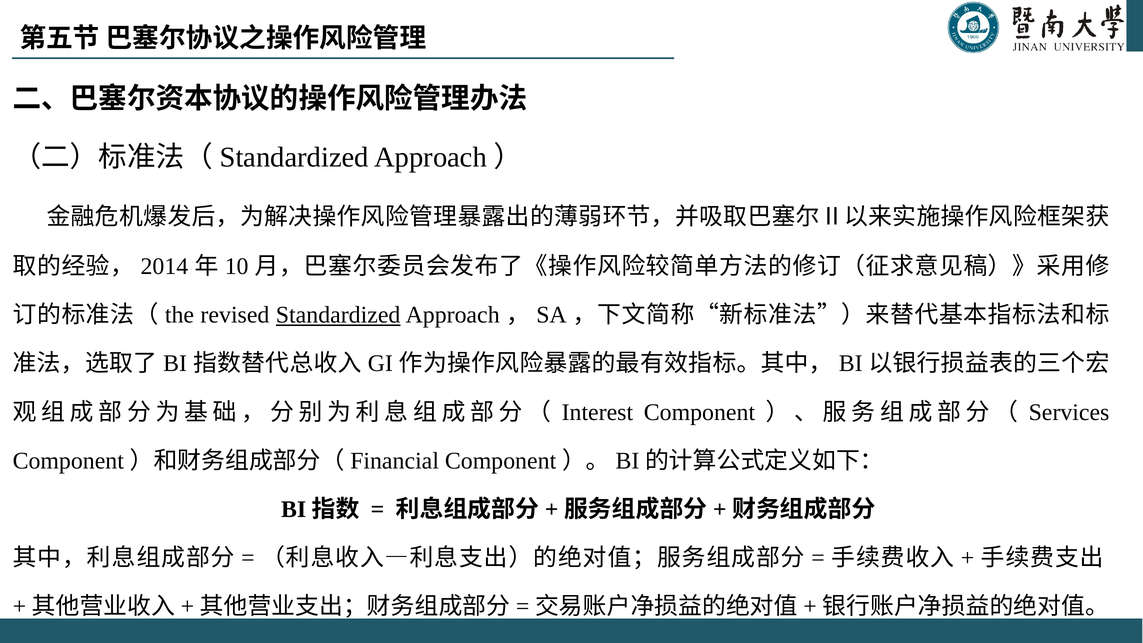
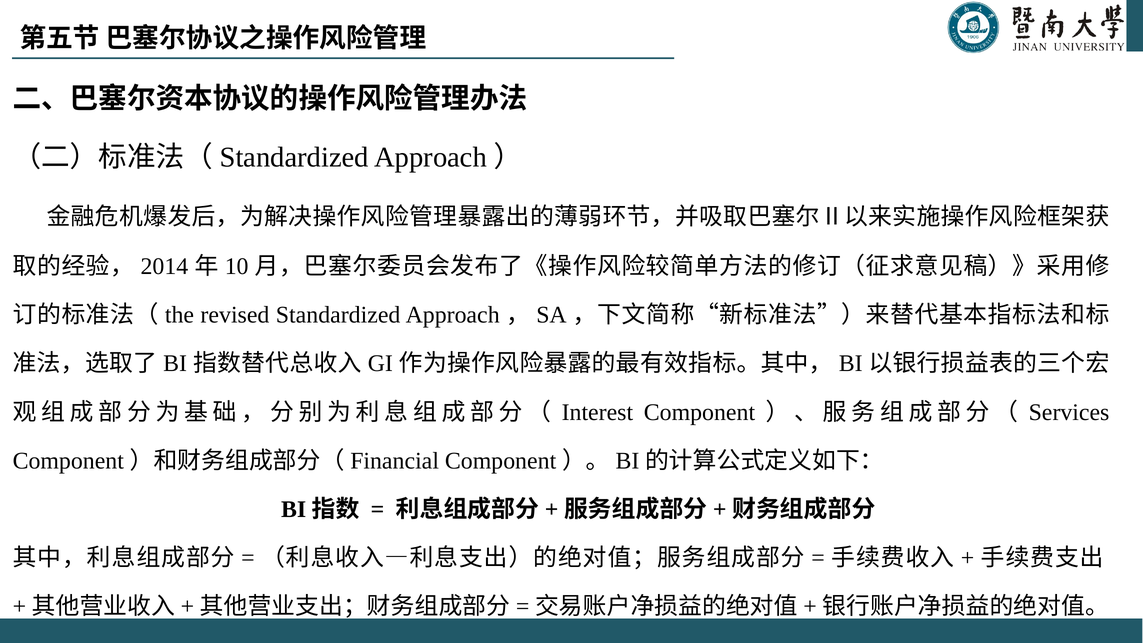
Standardized underline: present -> none
